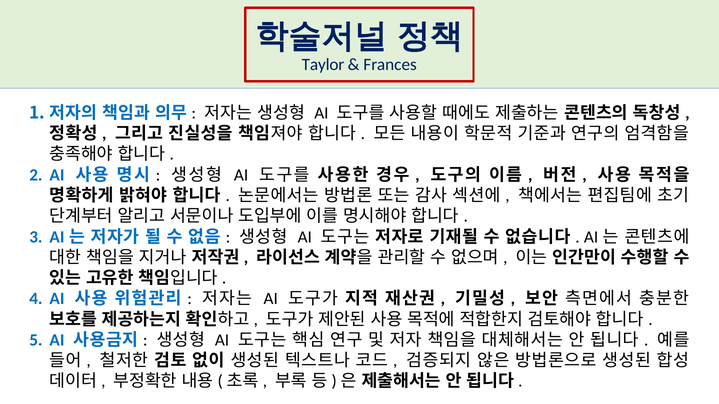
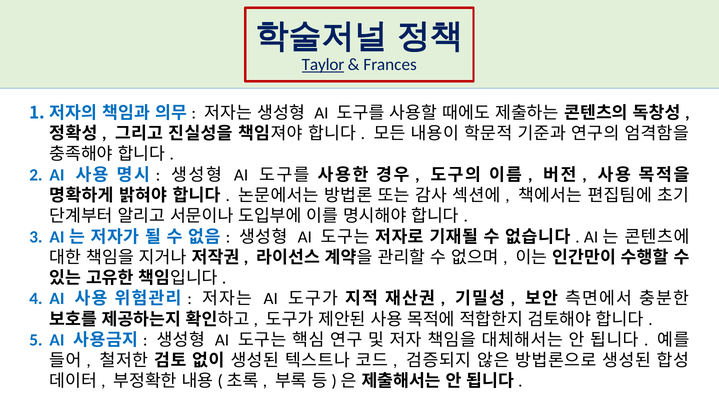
Taylor underline: none -> present
